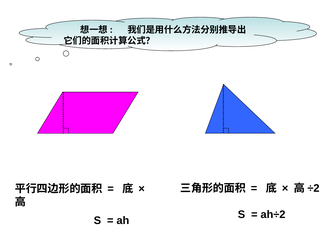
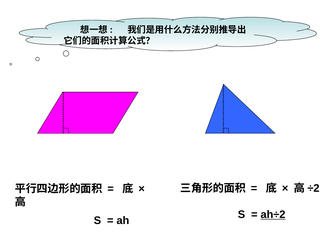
ah÷2 underline: none -> present
